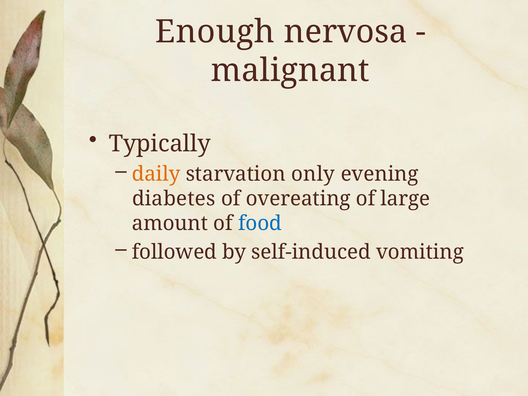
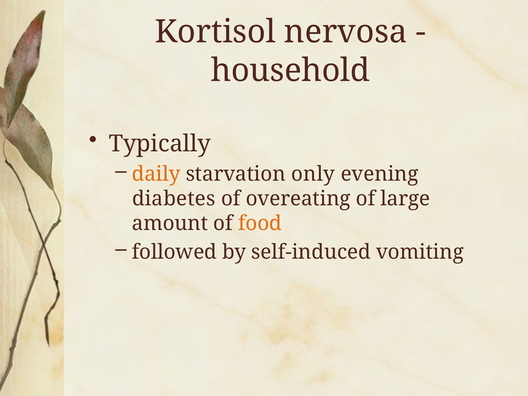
Enough: Enough -> Kortisol
malignant: malignant -> household
food colour: blue -> orange
